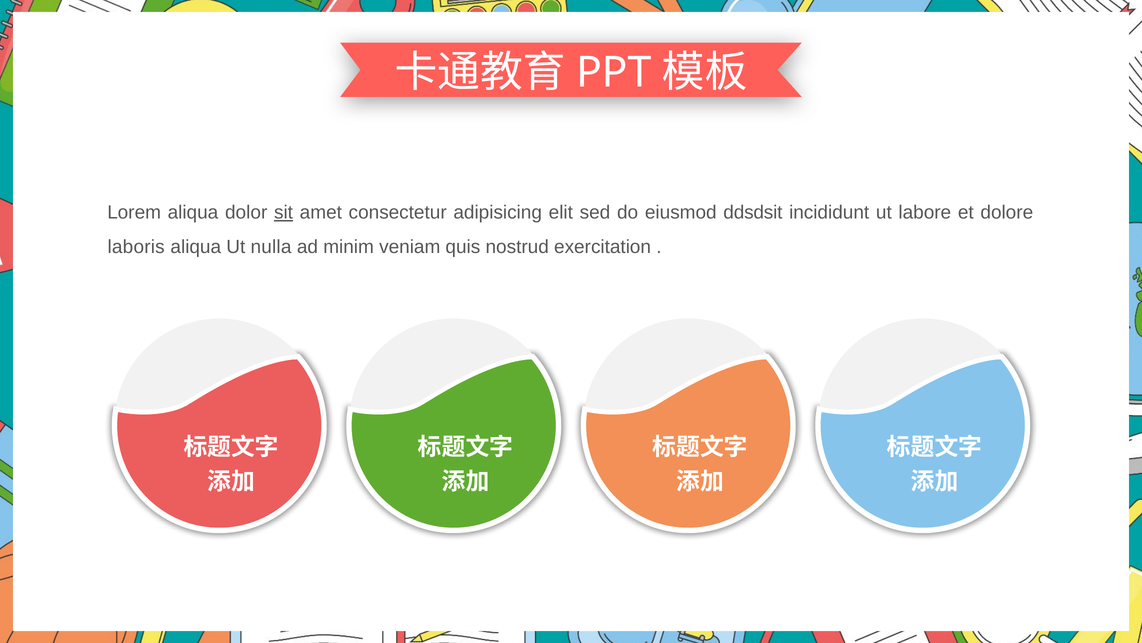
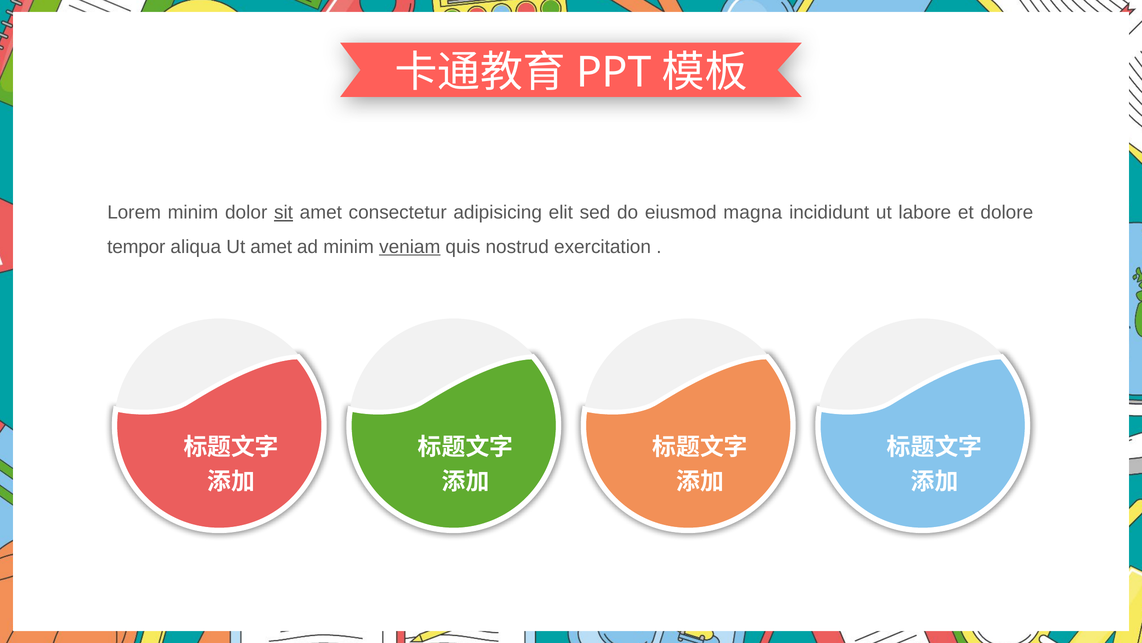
Lorem aliqua: aliqua -> minim
ddsdsit: ddsdsit -> magna
laboris: laboris -> tempor
Ut nulla: nulla -> amet
veniam underline: none -> present
